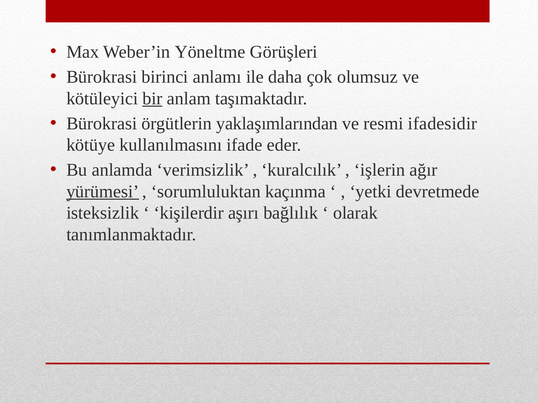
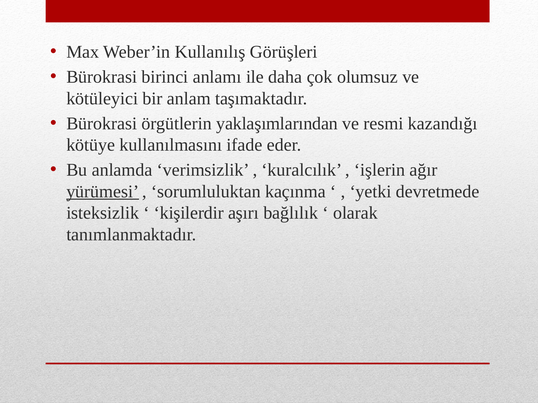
Yöneltme: Yöneltme -> Kullanılış
bir underline: present -> none
ifadesidir: ifadesidir -> kazandığı
